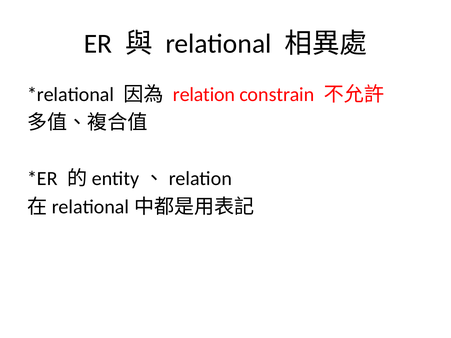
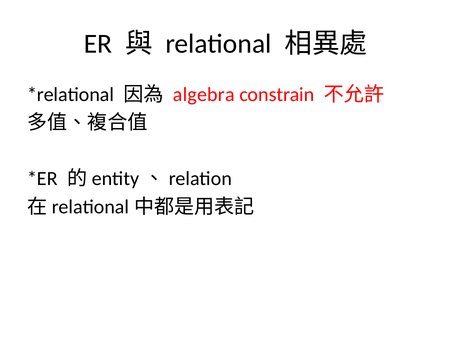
relation: relation -> algebra
